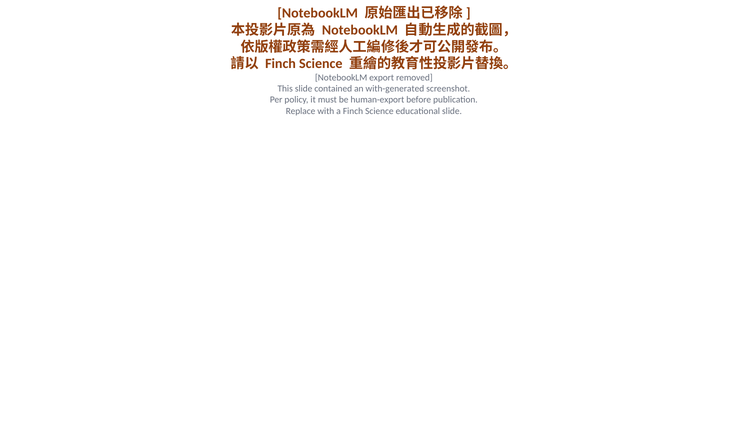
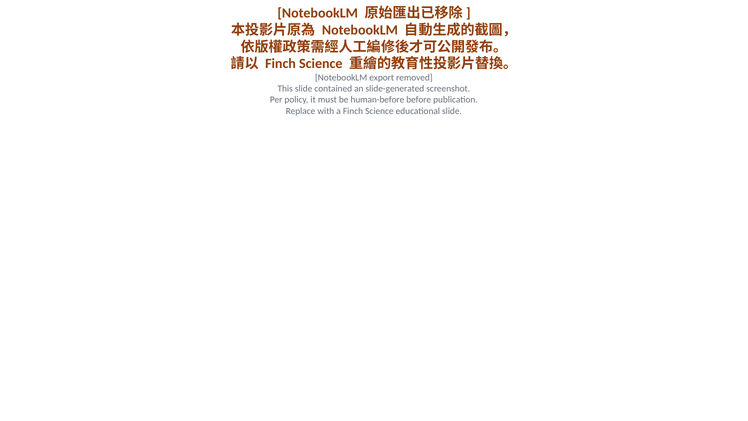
with-generated: with-generated -> slide-generated
human-export: human-export -> human-before
